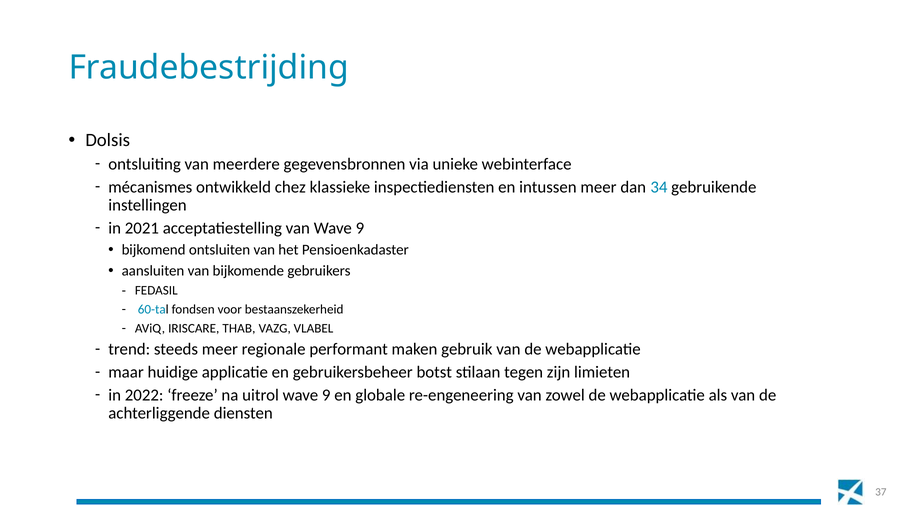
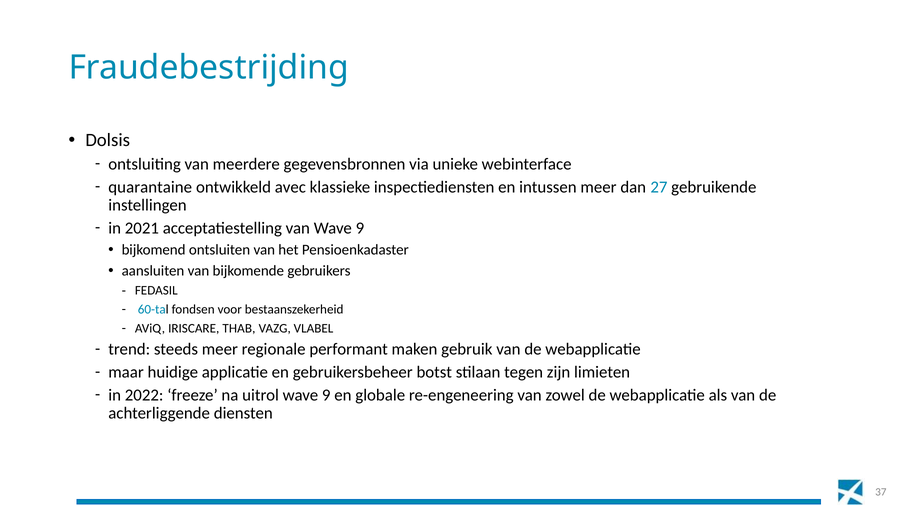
mécanismes: mécanismes -> quarantaine
chez: chez -> avec
34: 34 -> 27
